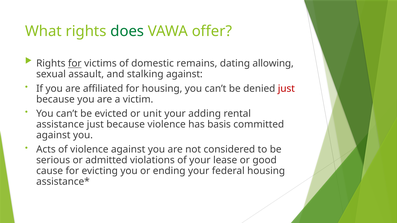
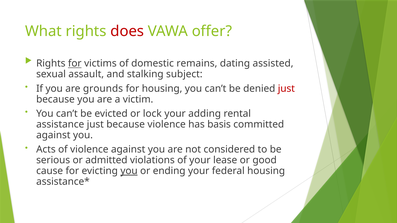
does colour: green -> red
allowing: allowing -> assisted
stalking against: against -> subject
affiliated: affiliated -> grounds
unit: unit -> lock
you at (129, 171) underline: none -> present
